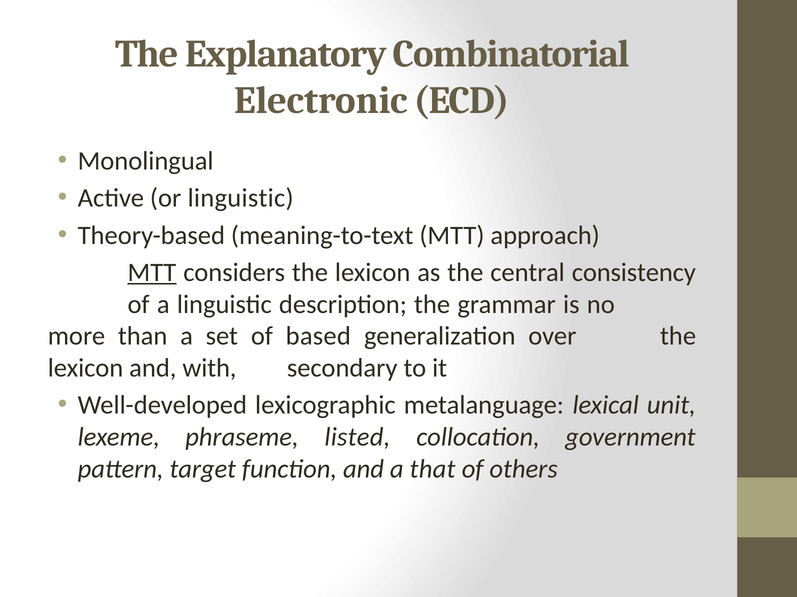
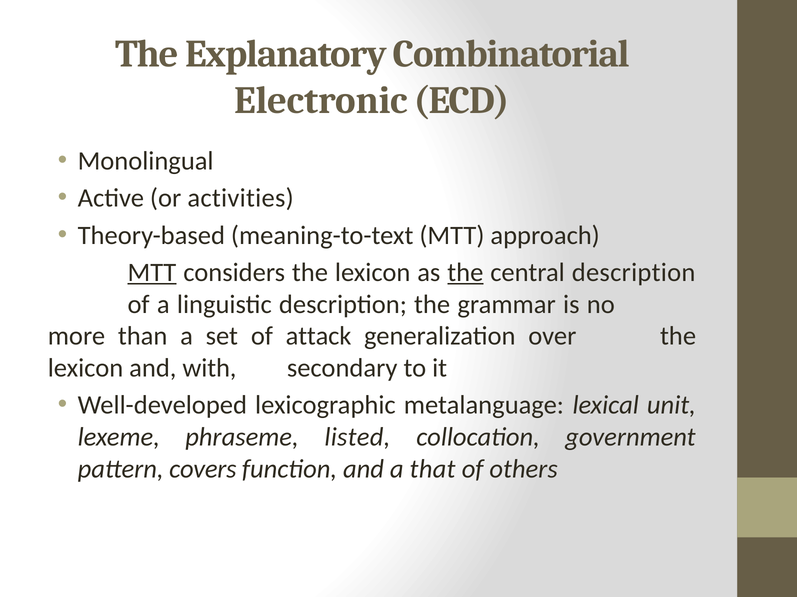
or linguistic: linguistic -> activities
the at (465, 273) underline: none -> present
central consistency: consistency -> description
based: based -> attack
target: target -> covers
